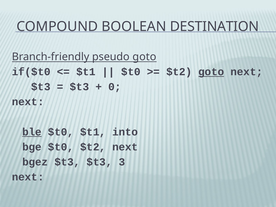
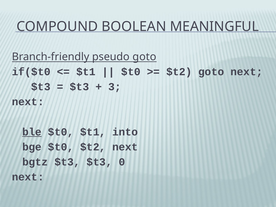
DESTINATION: DESTINATION -> MEANINGFUL
goto at (211, 72) underline: present -> none
0: 0 -> 3
bgez: bgez -> bgtz
3: 3 -> 0
